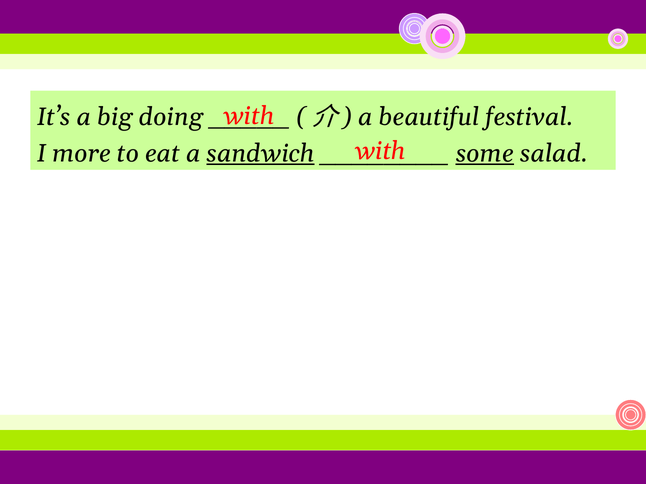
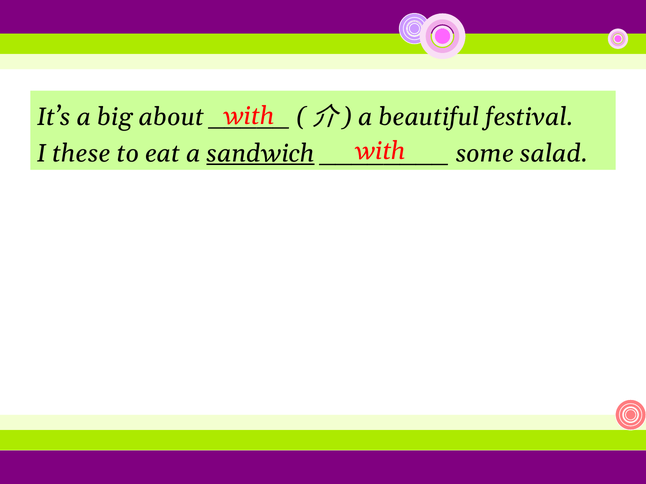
doing: doing -> about
more: more -> these
some underline: present -> none
